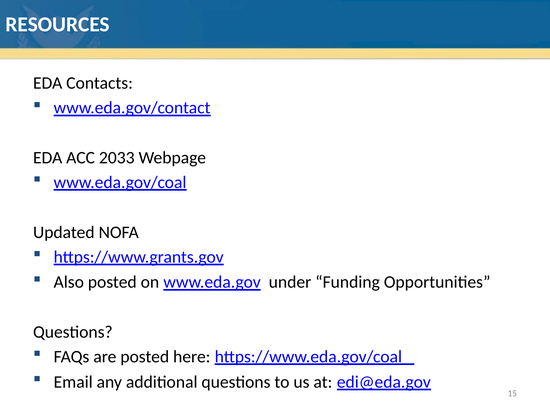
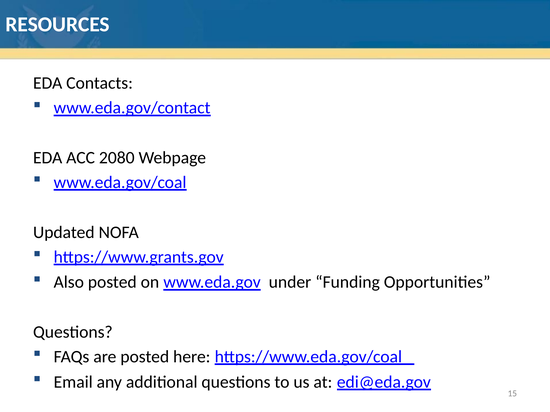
2033: 2033 -> 2080
